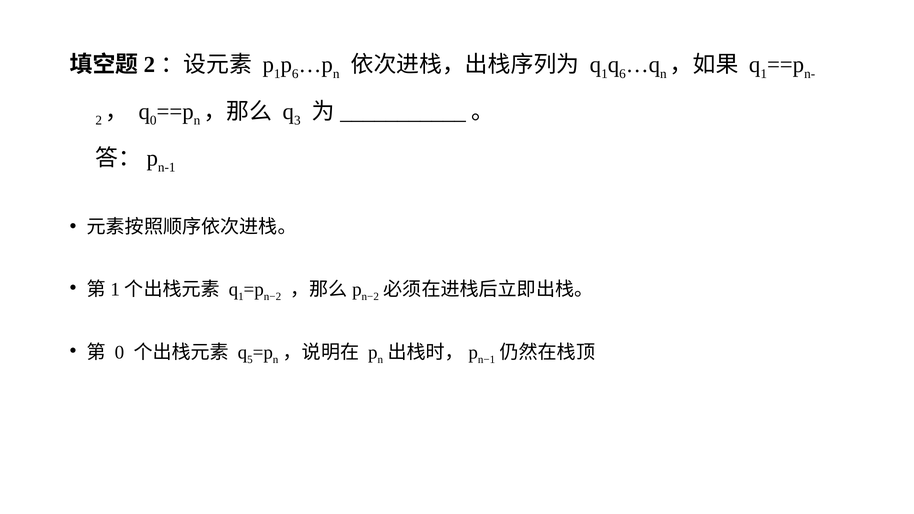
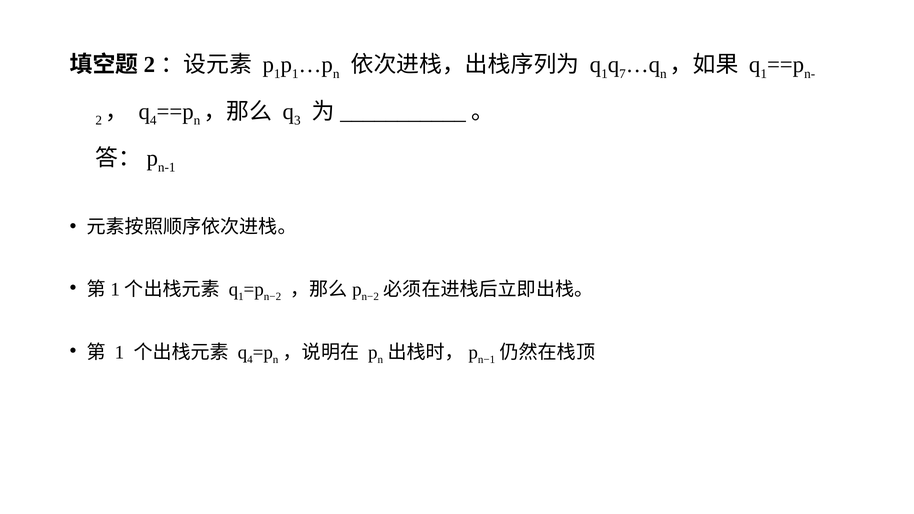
6 at (295, 74): 6 -> 1
6 at (623, 74): 6 -> 7
0 at (153, 121): 0 -> 4
0 at (119, 352): 0 -> 1
5 at (250, 360): 5 -> 4
